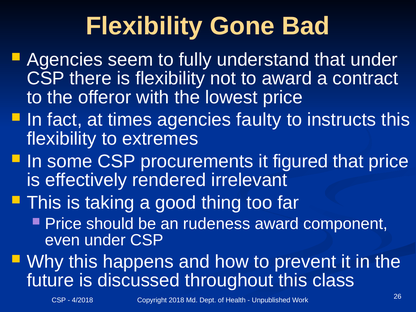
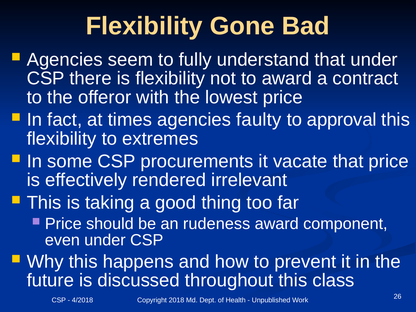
instructs: instructs -> approval
figured: figured -> vacate
